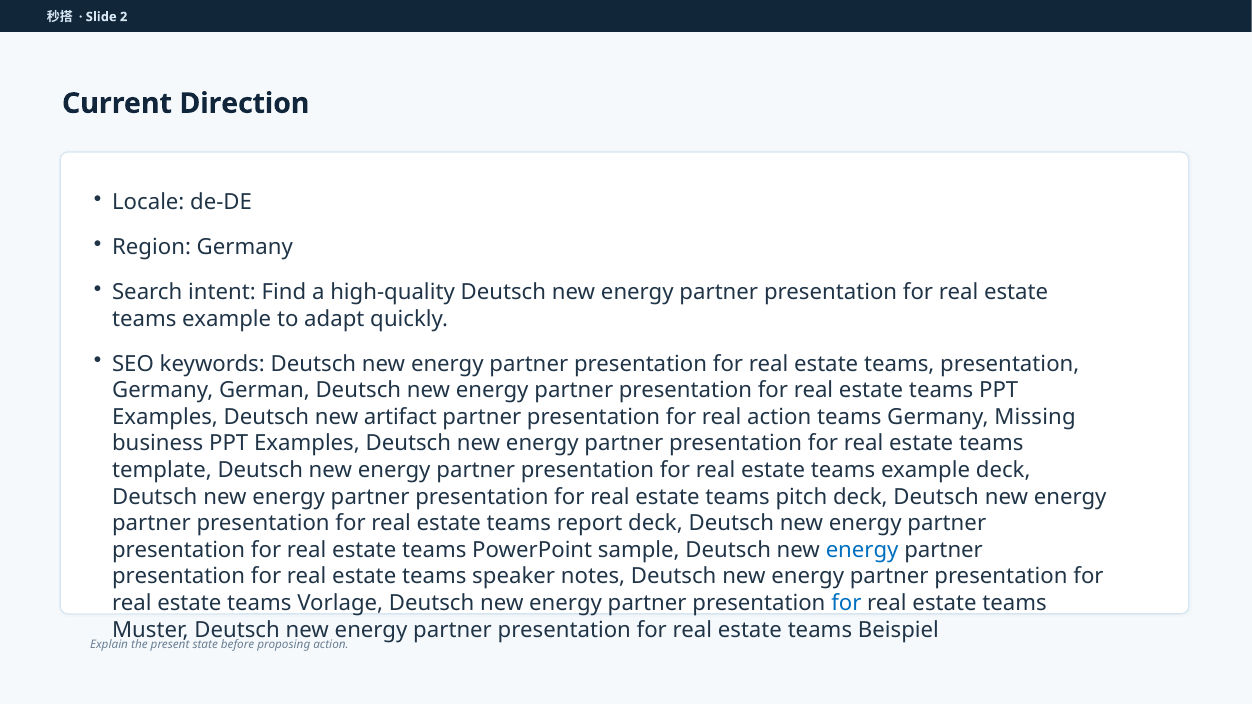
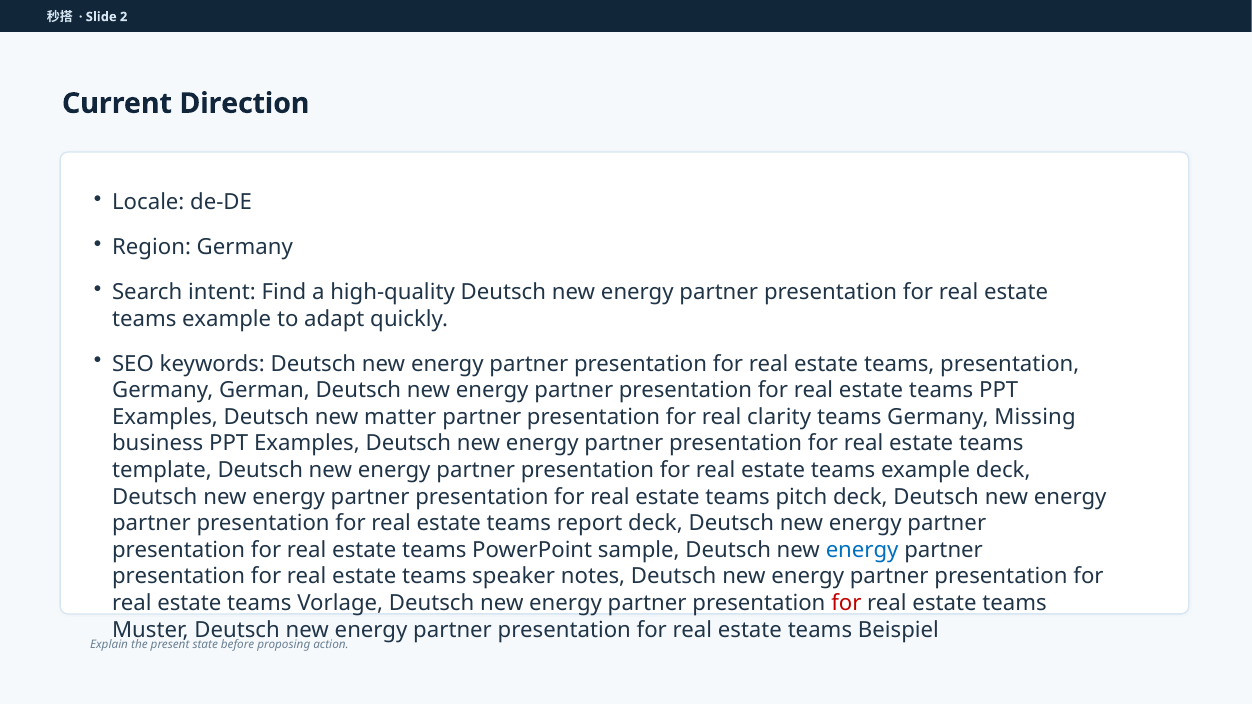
artifact: artifact -> matter
real action: action -> clarity
for at (846, 603) colour: blue -> red
